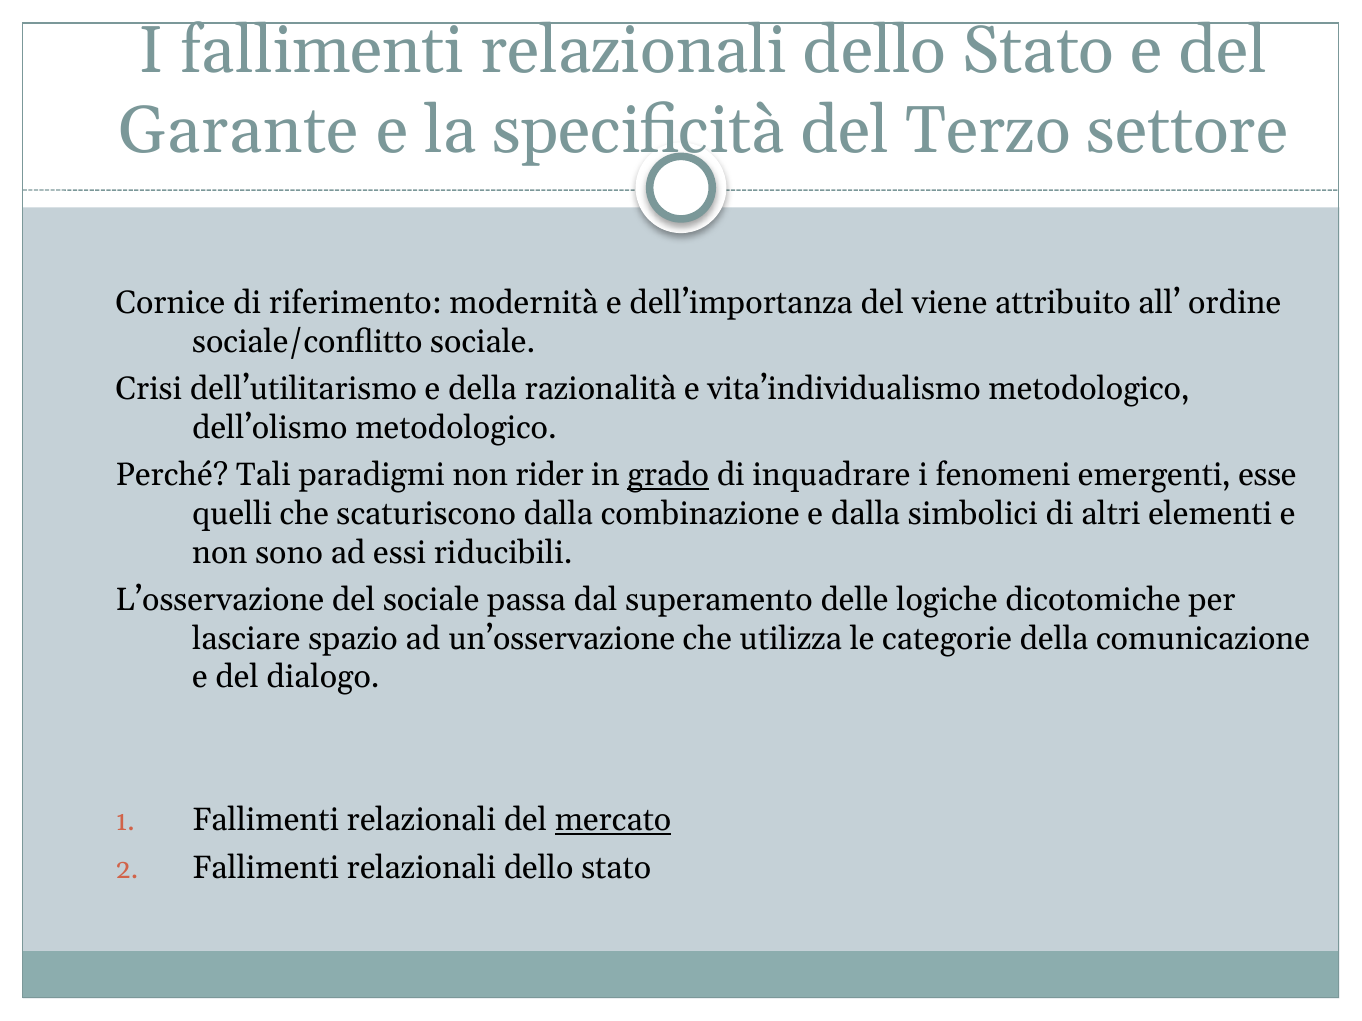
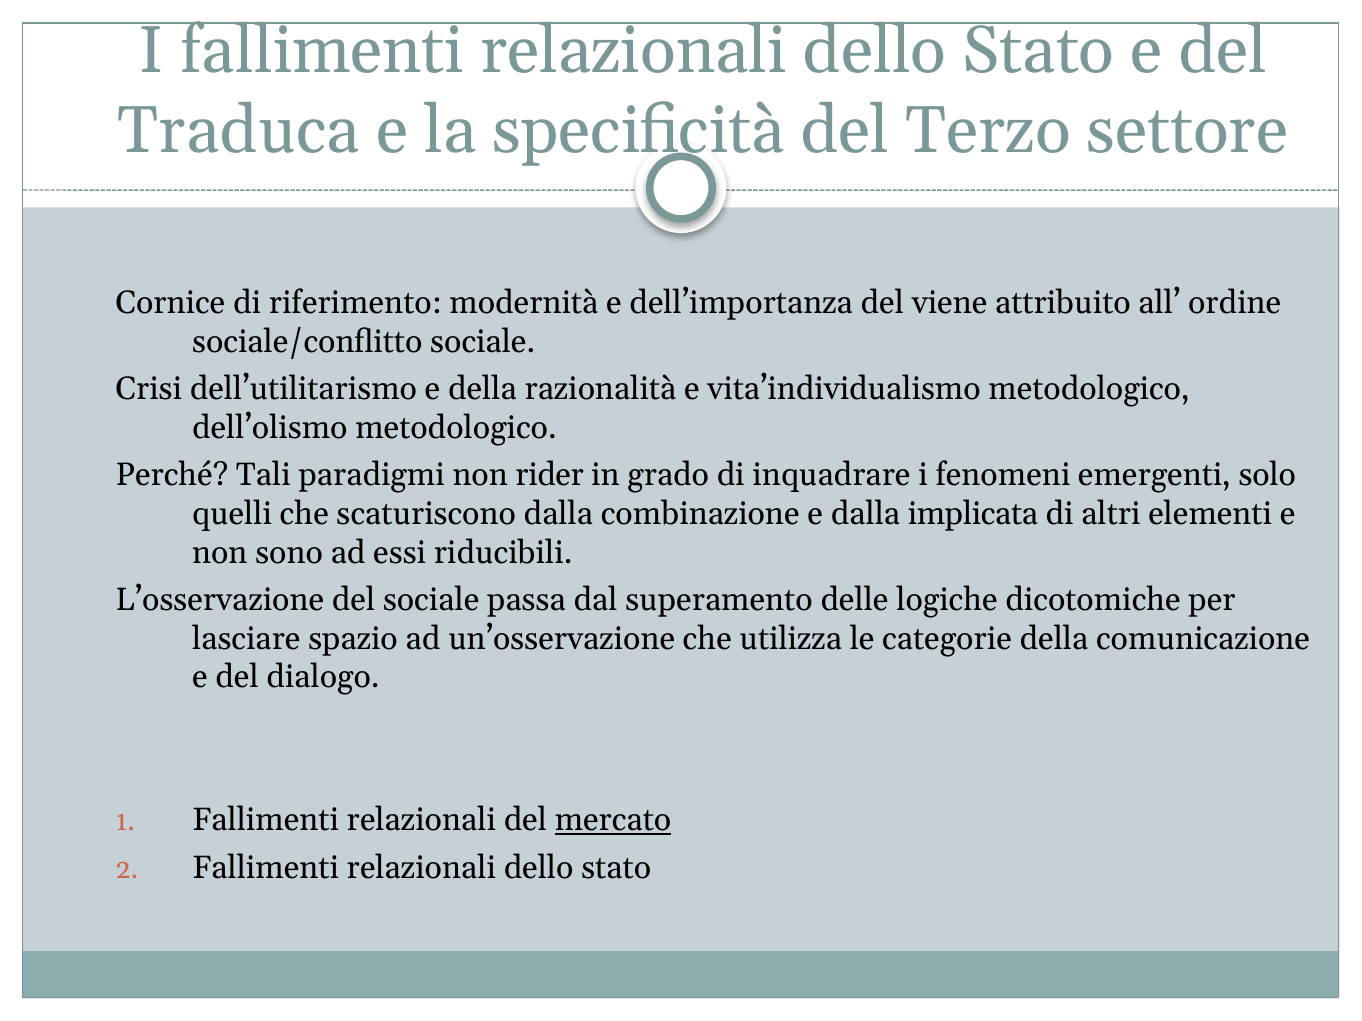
Garante: Garante -> Traduca
grado underline: present -> none
esse: esse -> solo
simbolici: simbolici -> implicata
